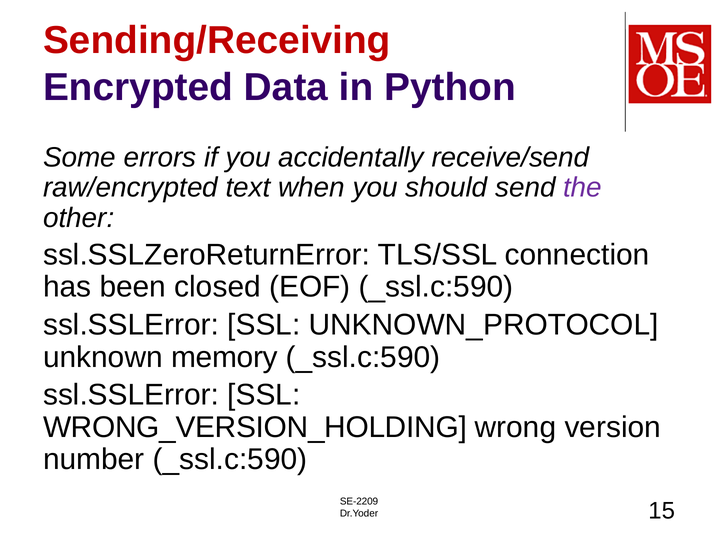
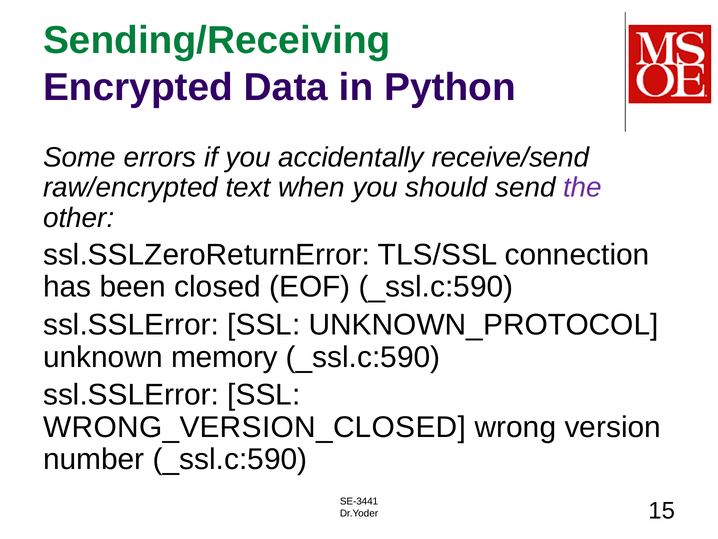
Sending/Receiving colour: red -> green
WRONG_VERSION_HOLDING: WRONG_VERSION_HOLDING -> WRONG_VERSION_CLOSED
SE-2209: SE-2209 -> SE-3441
